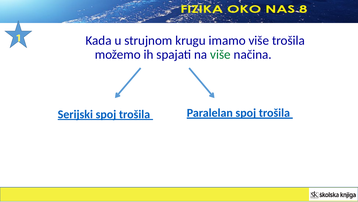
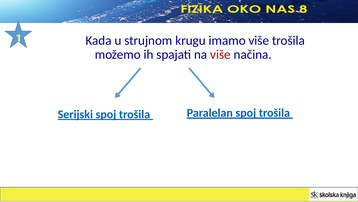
više at (220, 54) colour: green -> red
